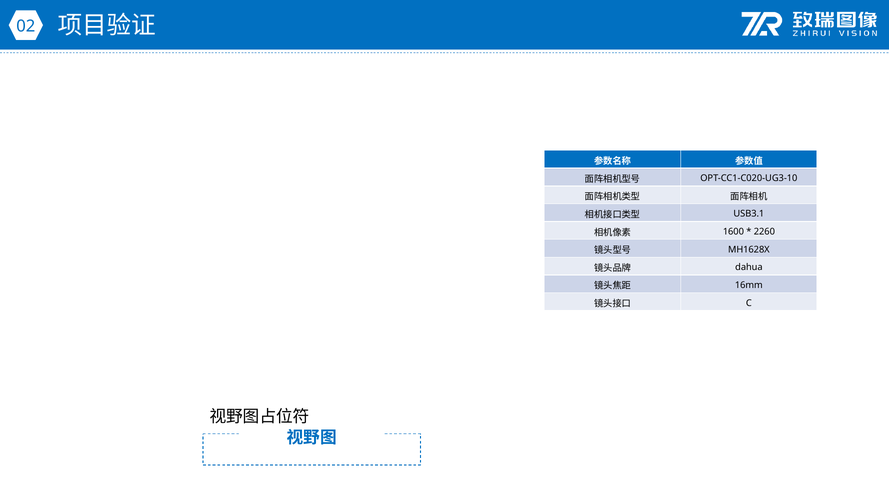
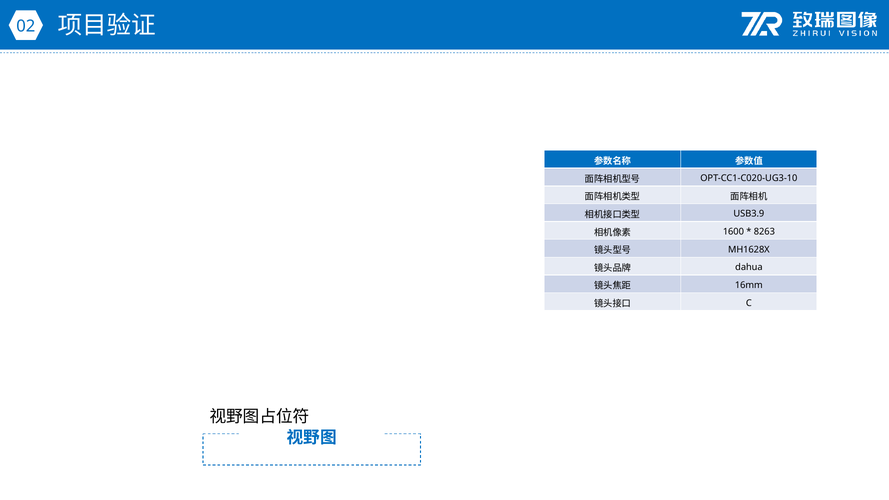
USB3.1: USB3.1 -> USB3.9
2260: 2260 -> 8263
